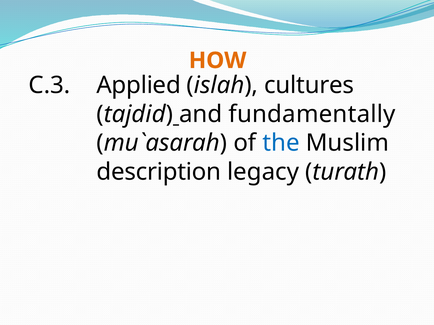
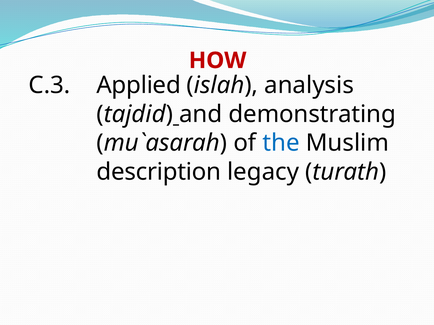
HOW colour: orange -> red
cultures: cultures -> analysis
fundamentally: fundamentally -> demonstrating
